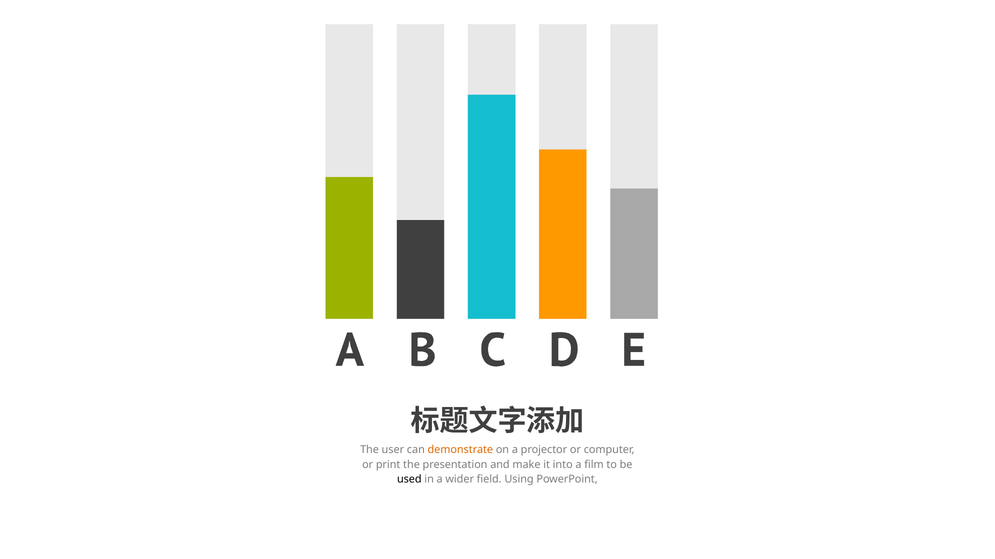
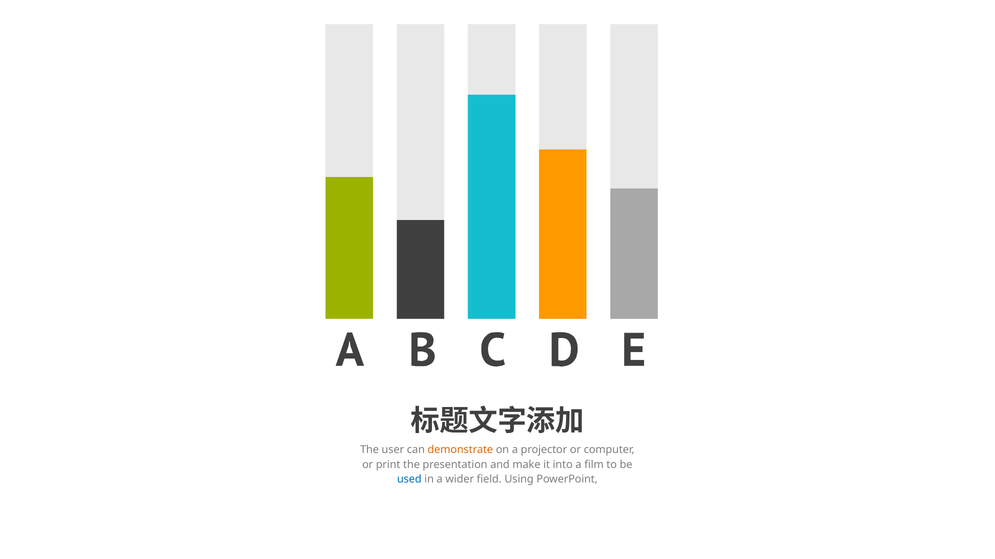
used colour: black -> blue
